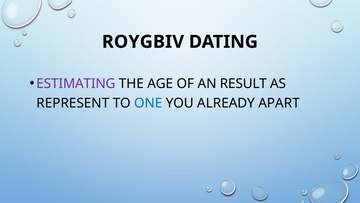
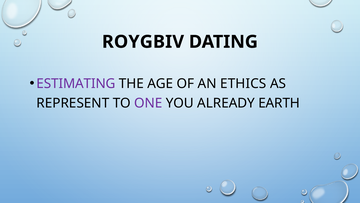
RESULT: RESULT -> ETHICS
ONE colour: blue -> purple
APART: APART -> EARTH
